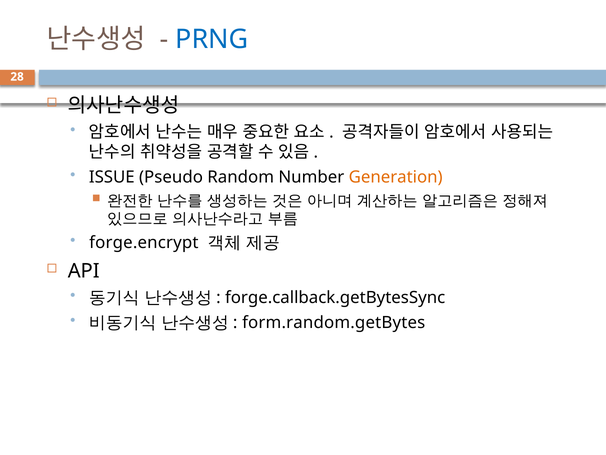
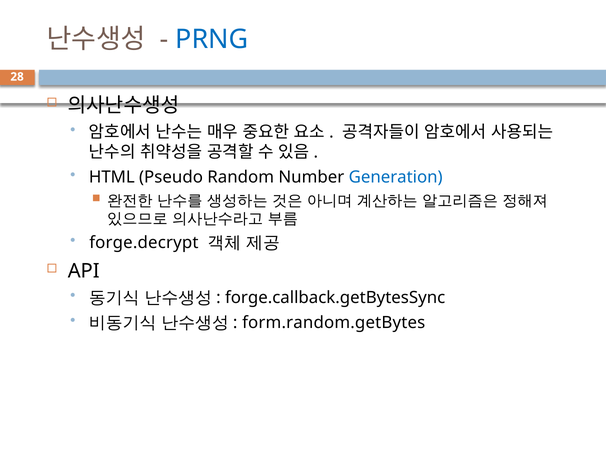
ISSUE: ISSUE -> HTML
Generation colour: orange -> blue
forge.encrypt: forge.encrypt -> forge.decrypt
